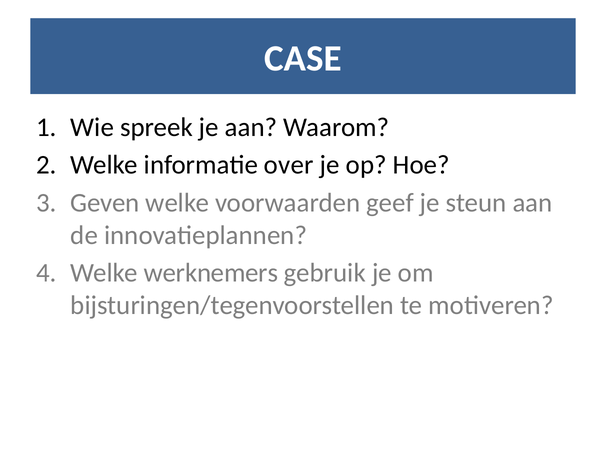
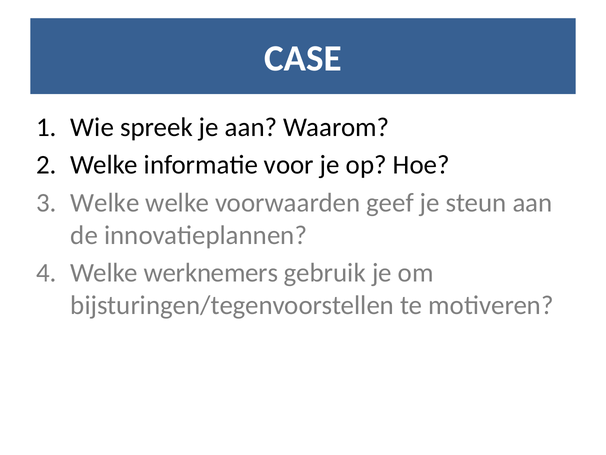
over: over -> voor
Geven at (105, 203): Geven -> Welke
